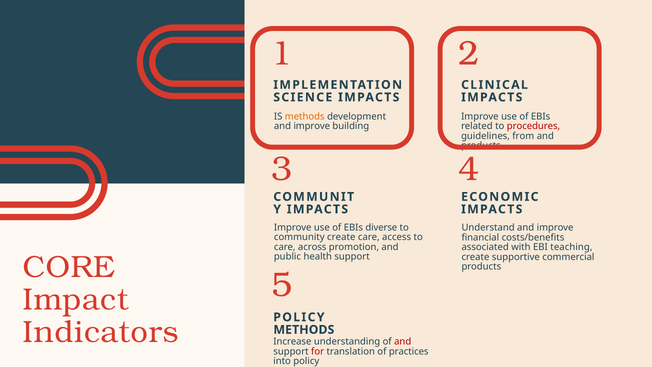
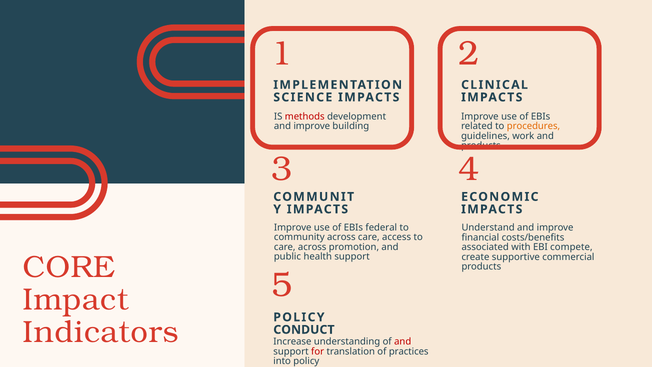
methods at (305, 116) colour: orange -> red
procedures colour: red -> orange
from: from -> work
diverse: diverse -> federal
community create: create -> across
teaching: teaching -> compete
METHODS at (304, 330): METHODS -> CONDUCT
